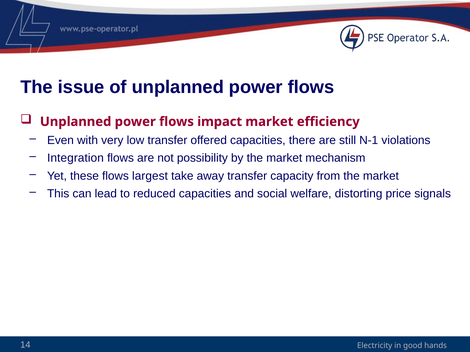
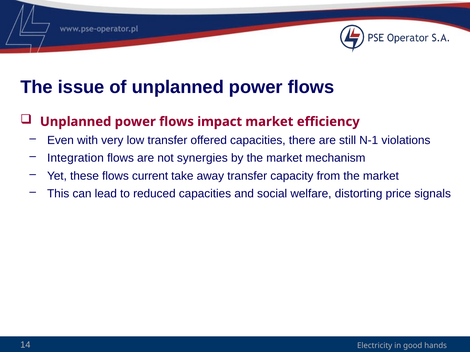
possibility: possibility -> synergies
largest: largest -> current
